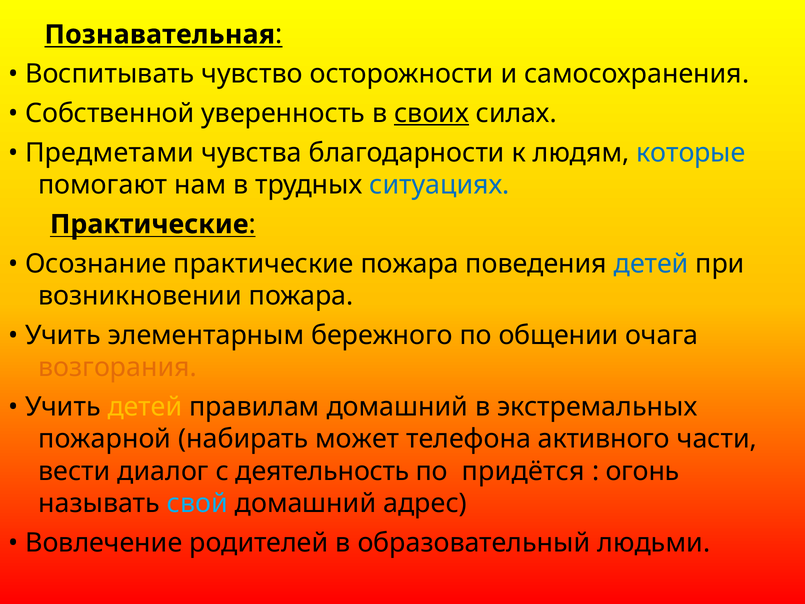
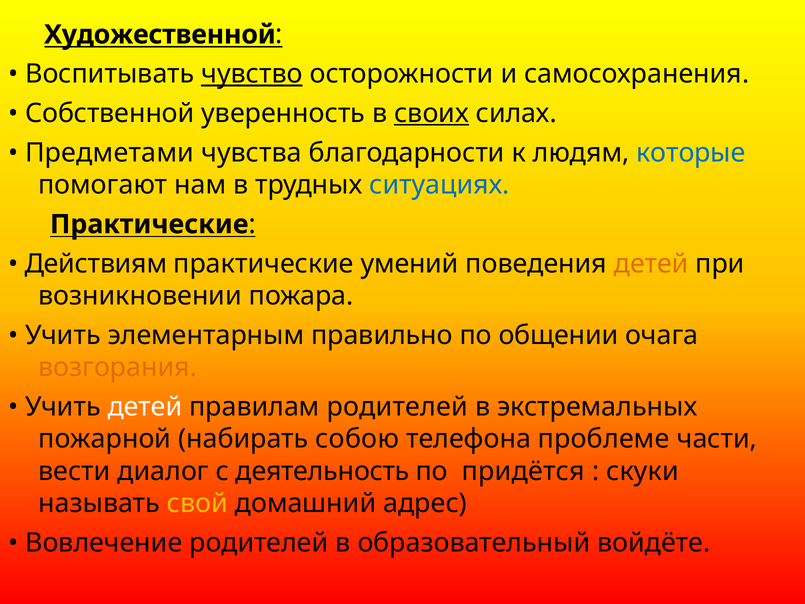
Познавательная: Познавательная -> Художественной
чувство underline: none -> present
Осознание: Осознание -> Действиям
практические пожара: пожара -> умений
детей at (651, 264) colour: blue -> orange
бережного: бережного -> правильно
детей at (145, 407) colour: yellow -> white
правилам домашний: домашний -> родителей
может: может -> собою
активного: активного -> проблеме
огонь: огонь -> скуки
свой colour: light blue -> yellow
людьми: людьми -> войдёте
